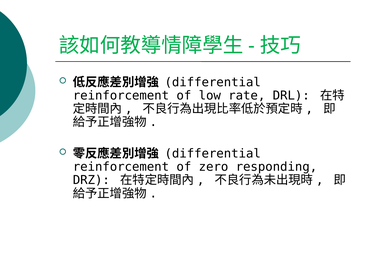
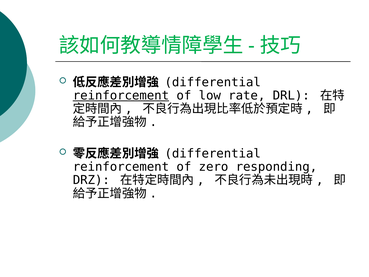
reinforcement at (121, 95) underline: none -> present
